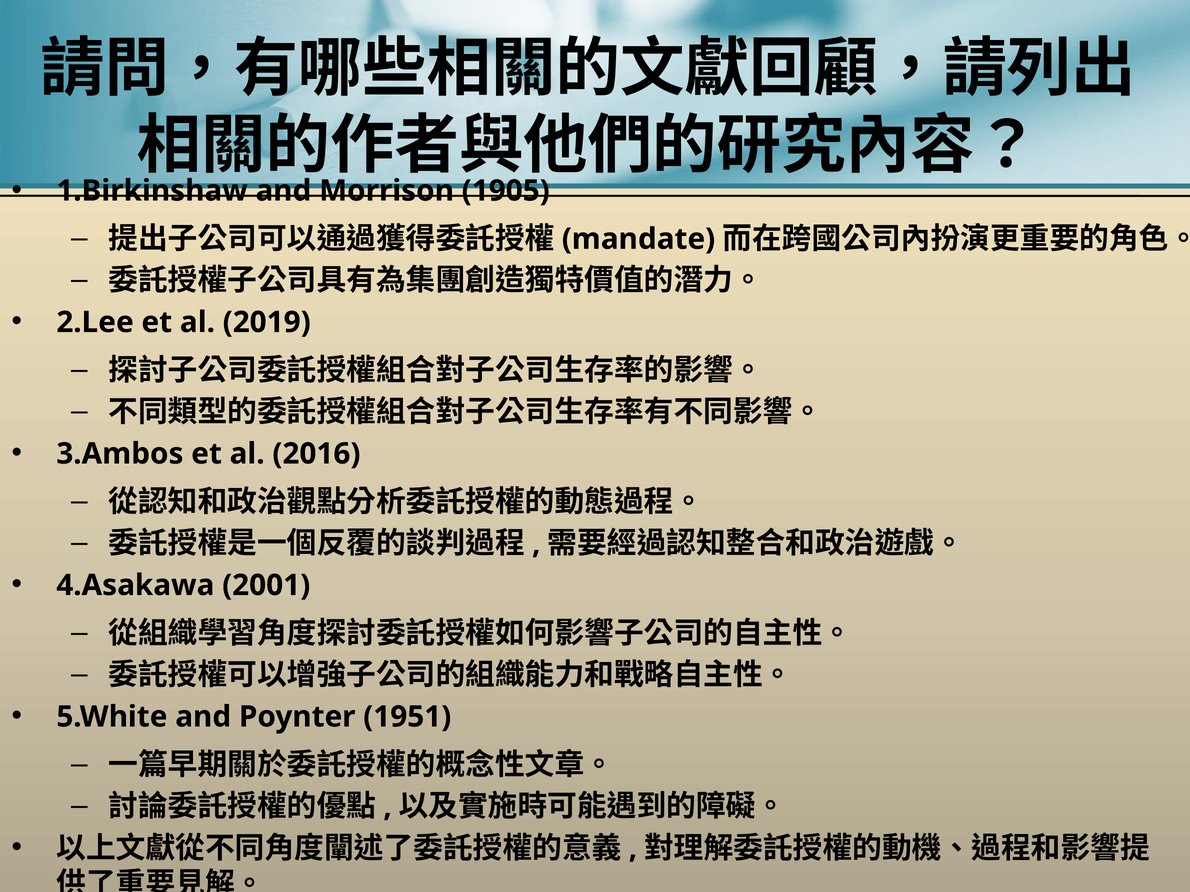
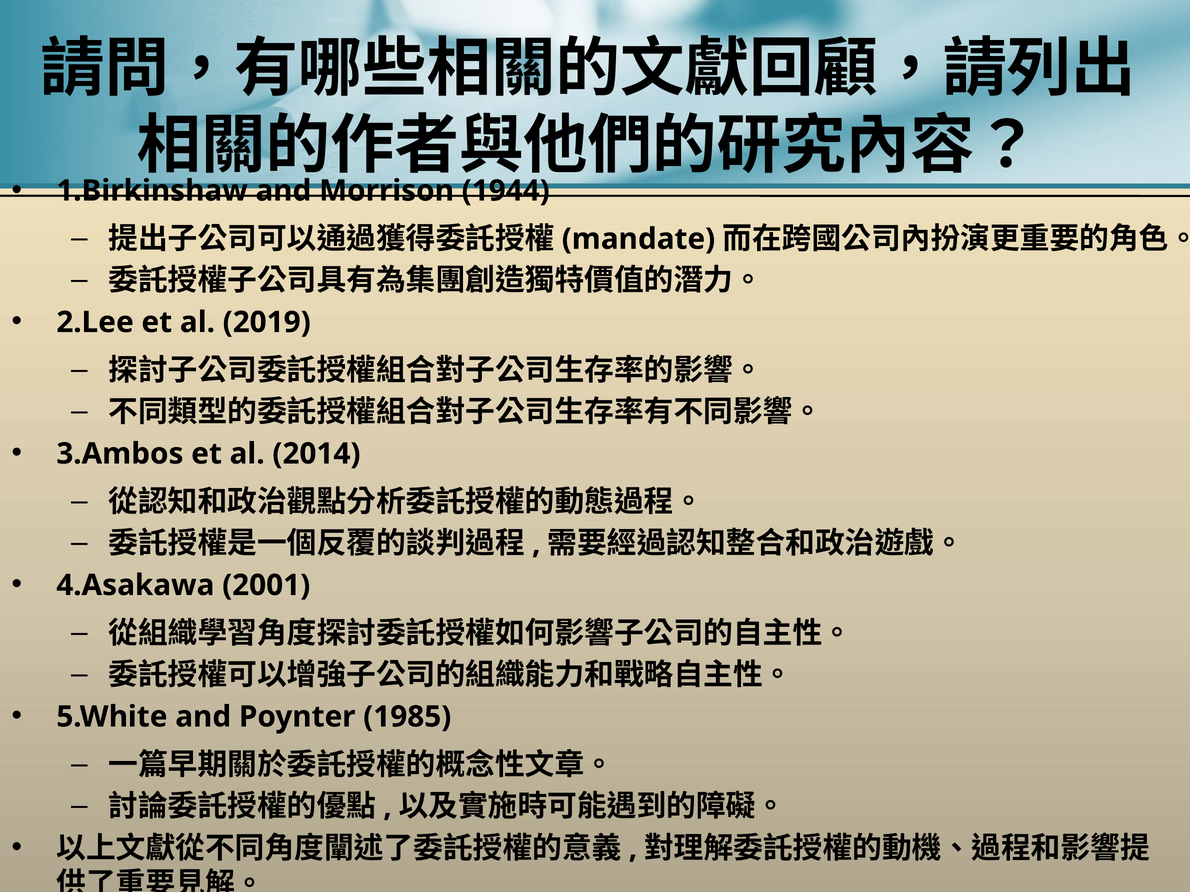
1905: 1905 -> 1944
2016: 2016 -> 2014
1951: 1951 -> 1985
